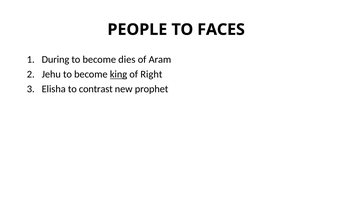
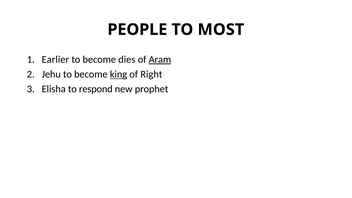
FACES: FACES -> MOST
During: During -> Earlier
Aram underline: none -> present
contrast: contrast -> respond
